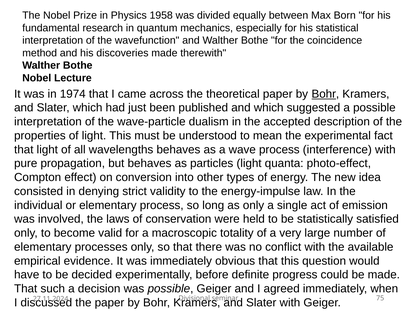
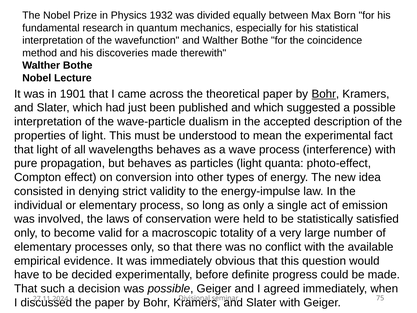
1958: 1958 -> 1932
1974: 1974 -> 1901
